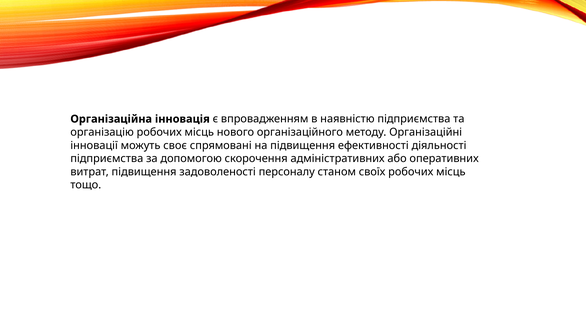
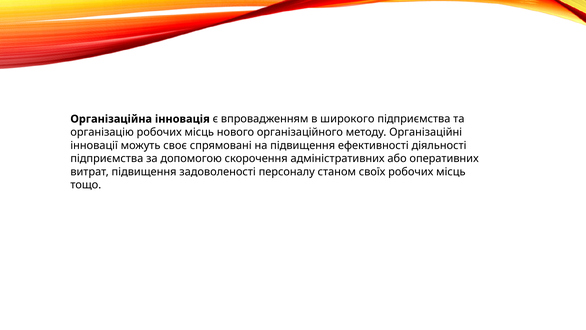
наявністю: наявністю -> широкого
